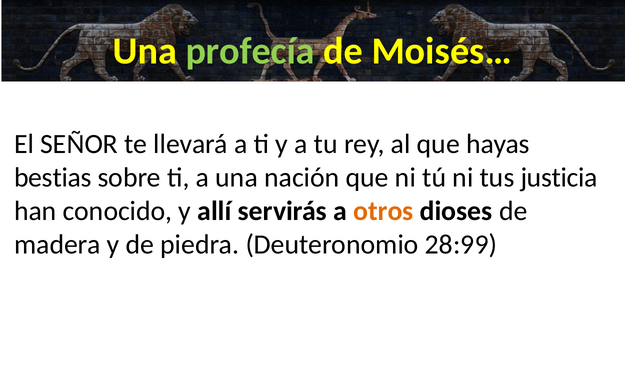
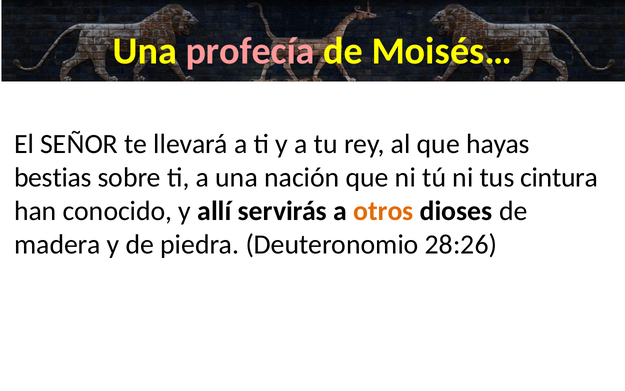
profecía colour: light green -> pink
justicia: justicia -> cintura
28:99: 28:99 -> 28:26
